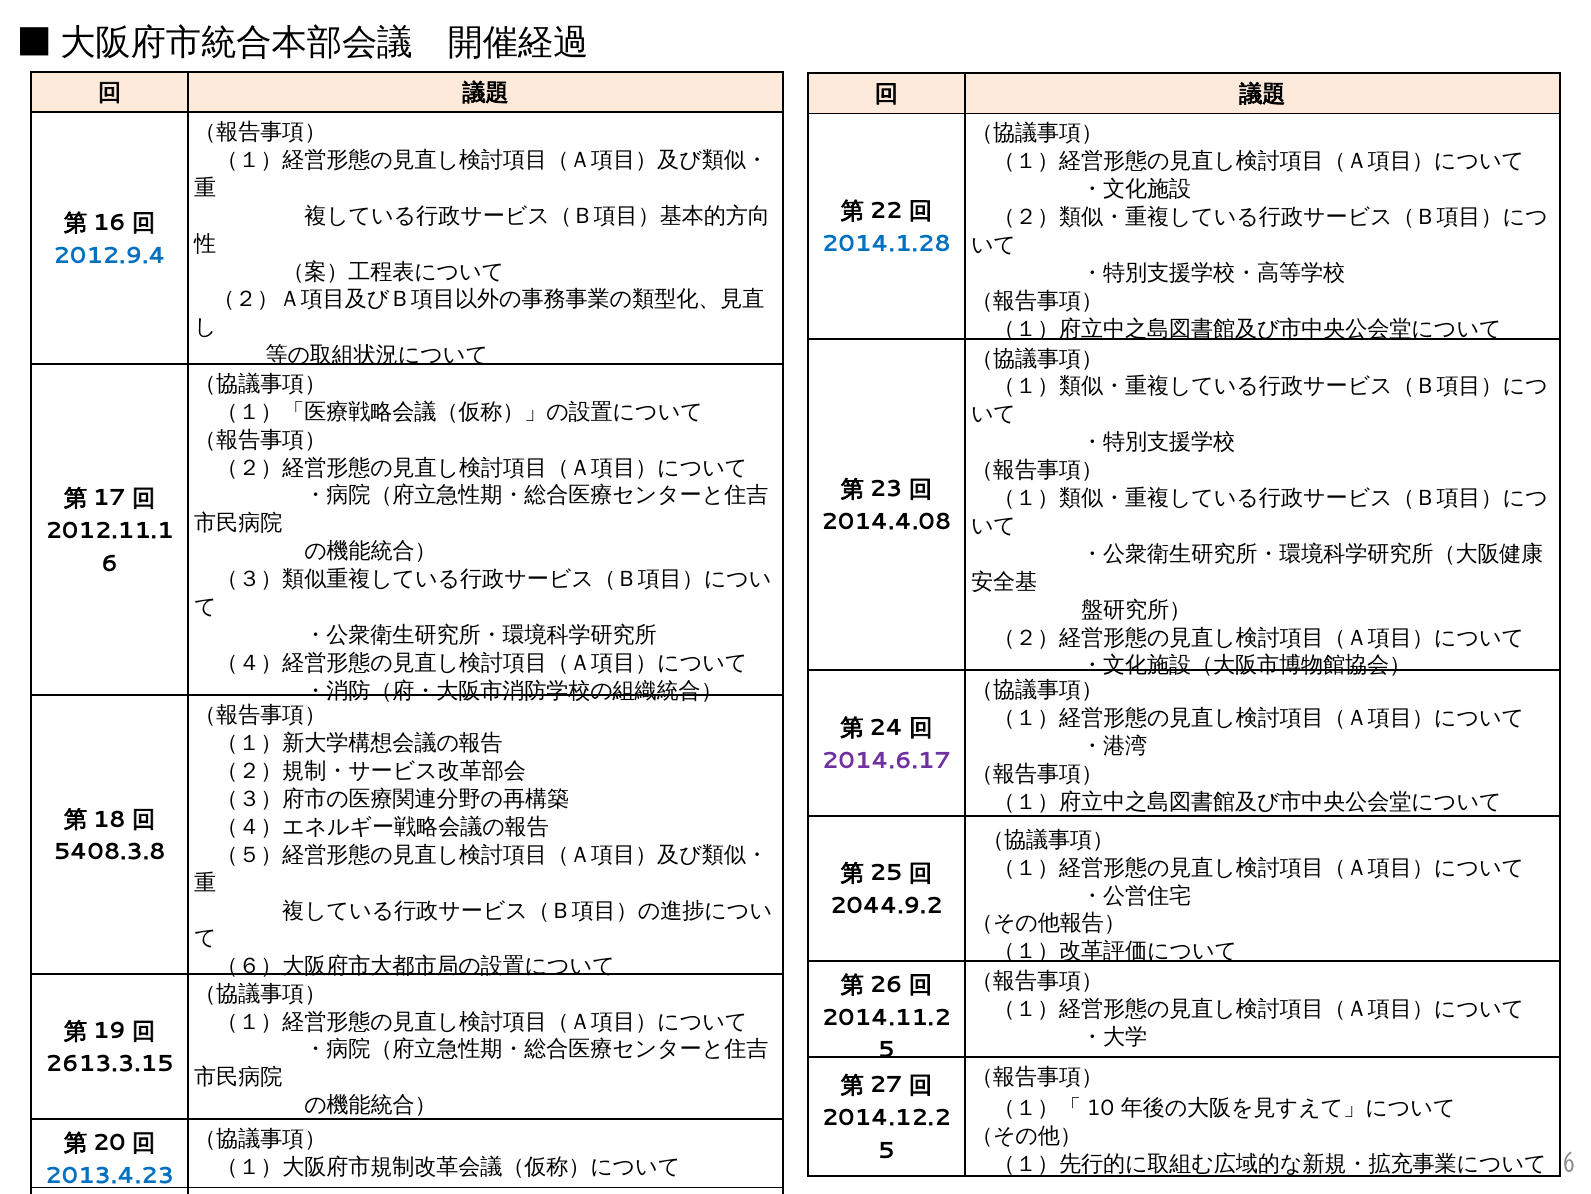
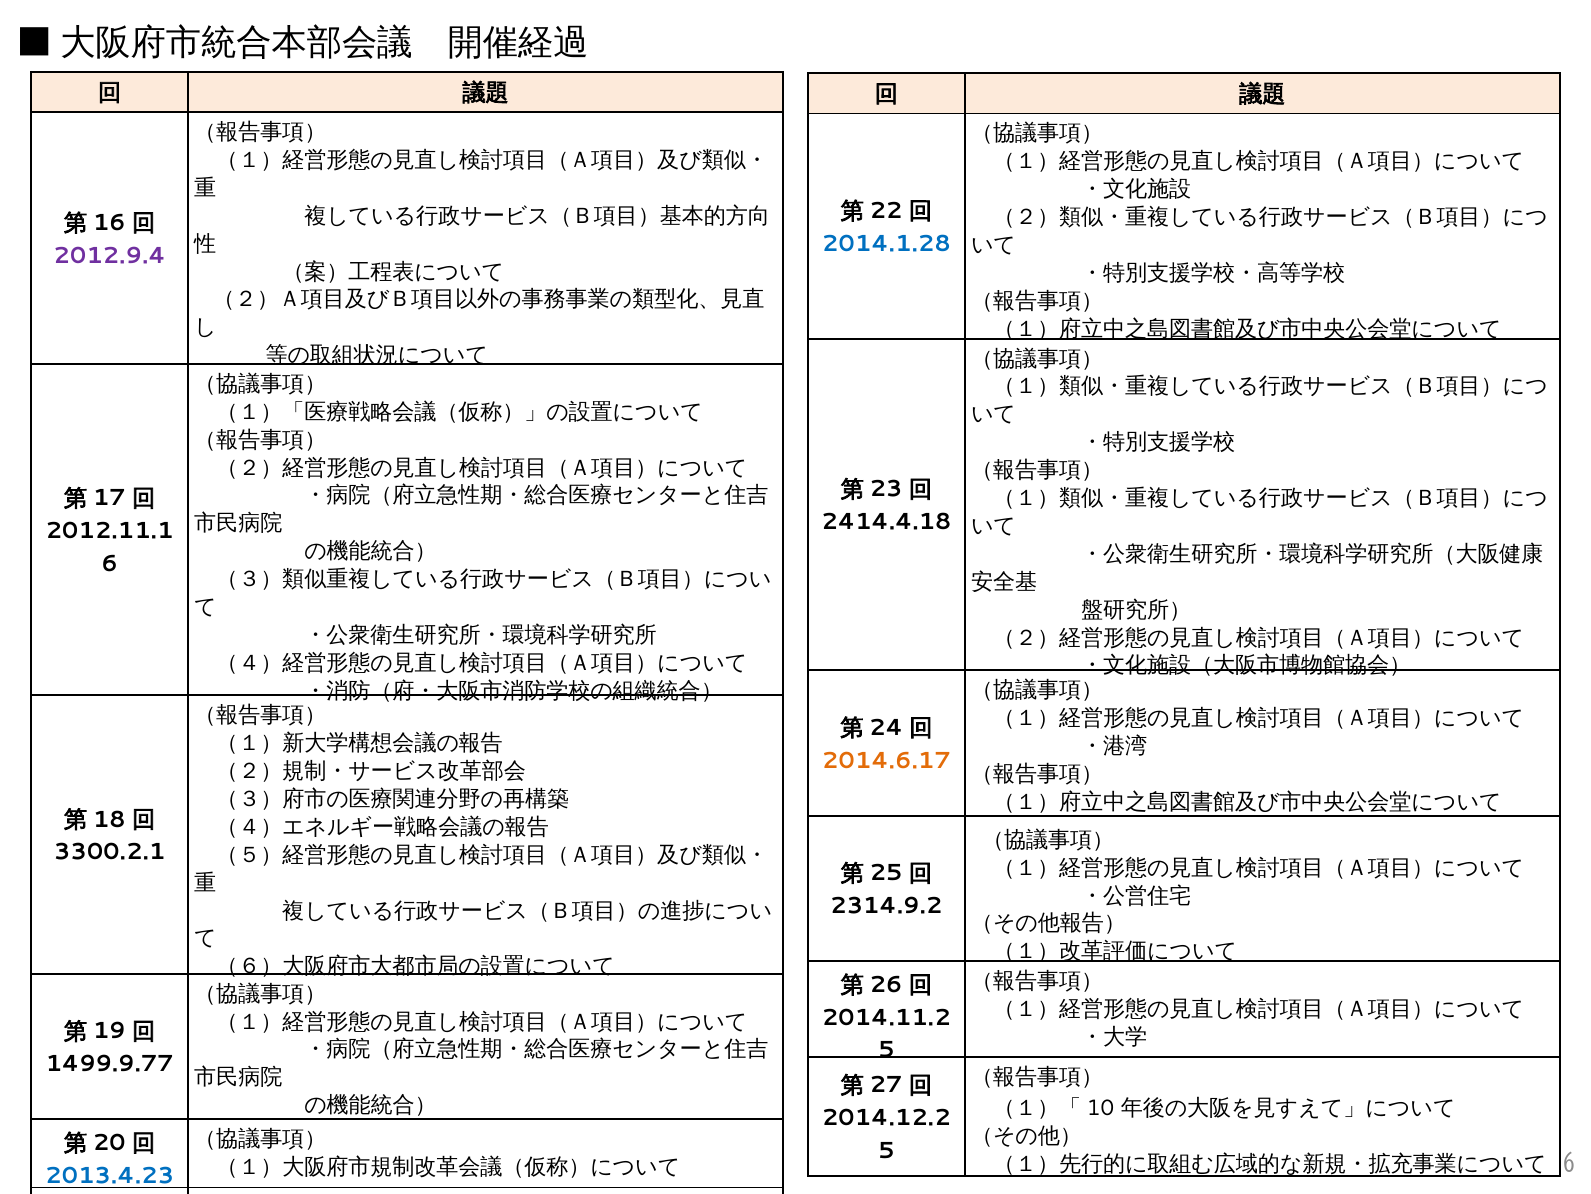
2012.9.4 colour: blue -> purple
2014.4.08: 2014.4.08 -> 2414.4.18
2014.6.17 colour: purple -> orange
5408.3.8: 5408.3.8 -> 3300.2.1
2044.9.2: 2044.9.2 -> 2314.9.2
2613.3.15: 2613.3.15 -> 1499.9.77
